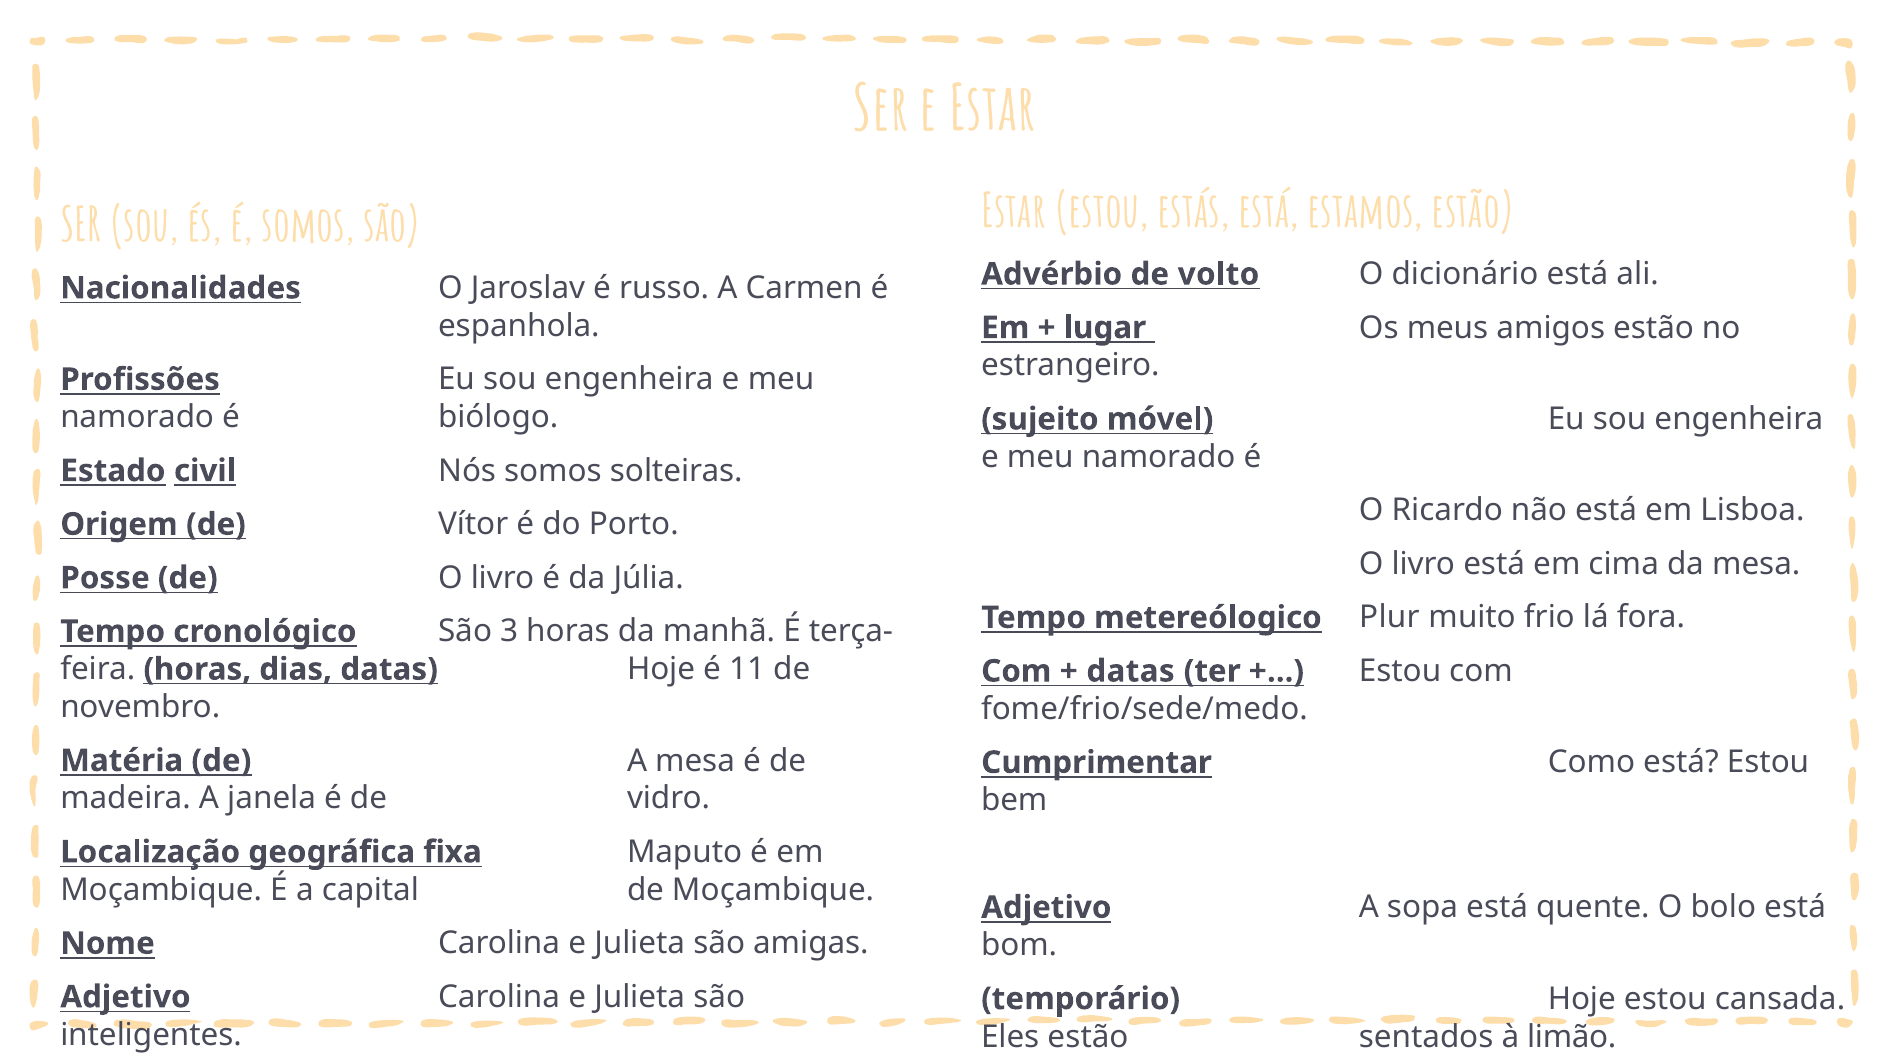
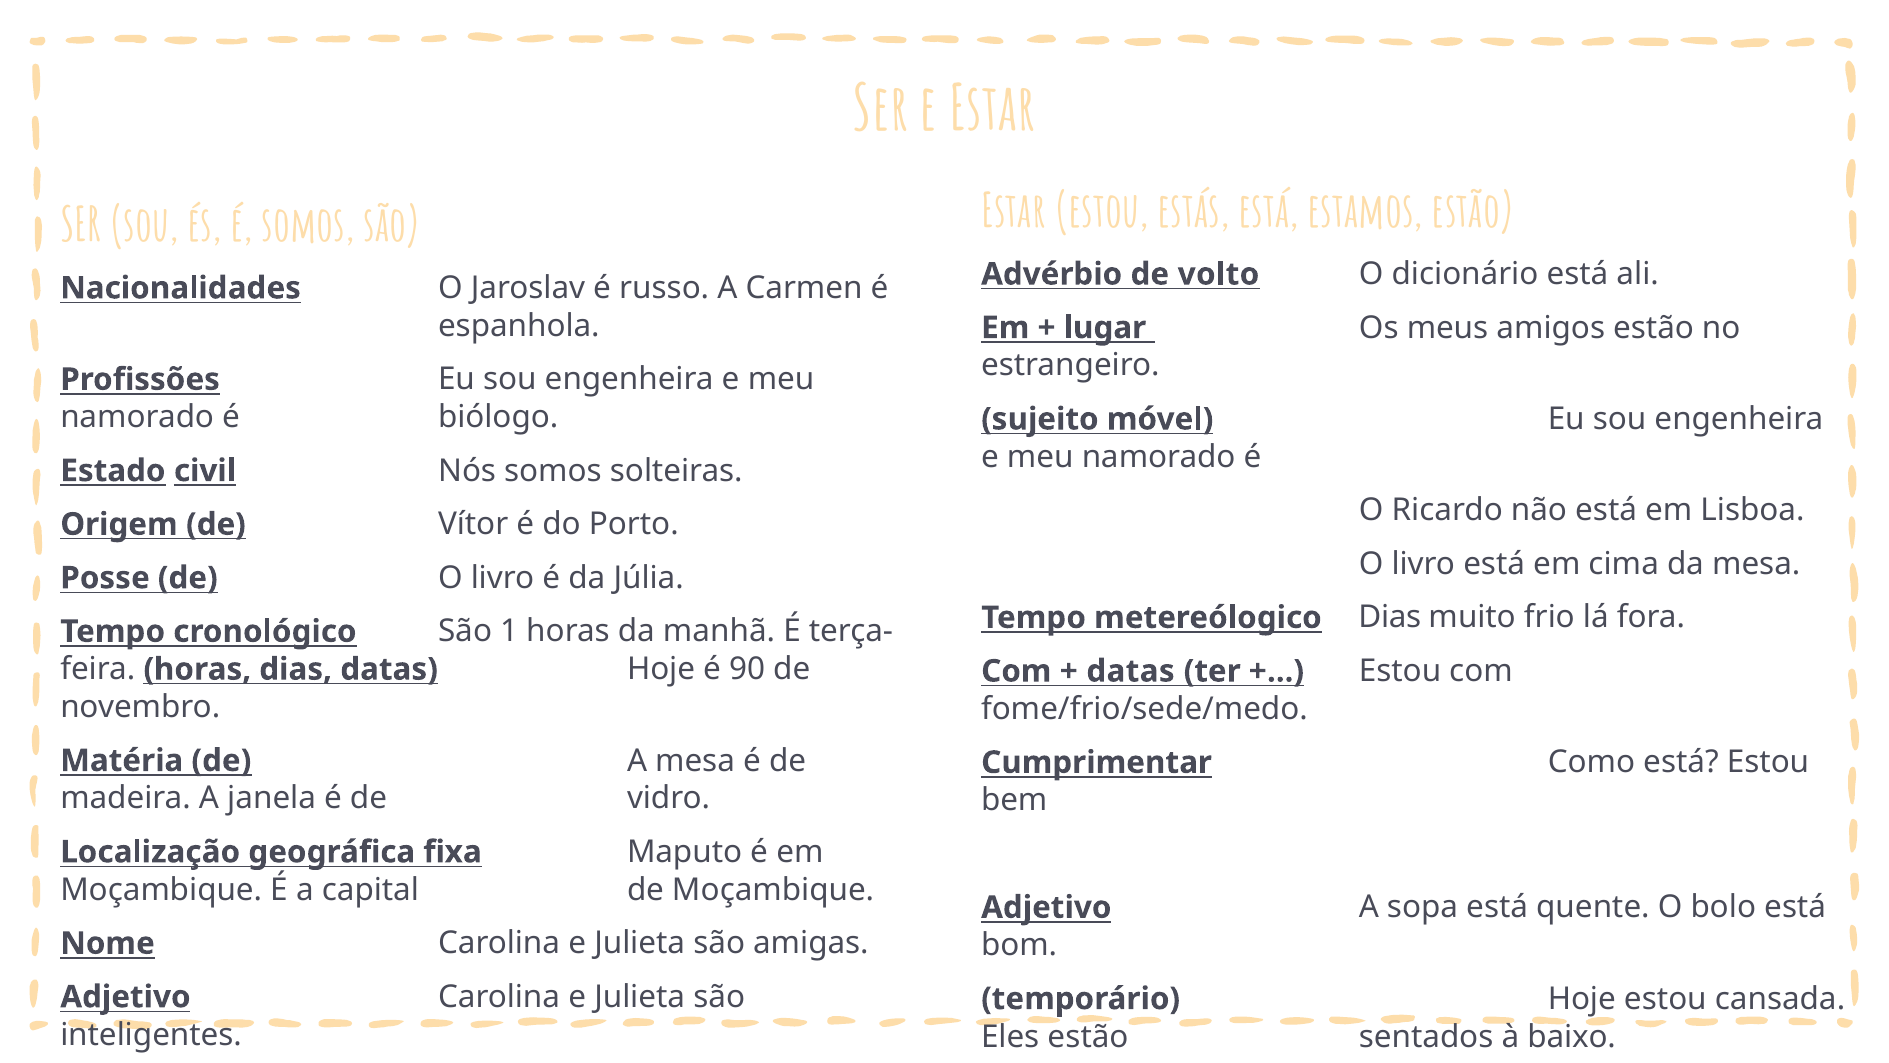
metereólogico Plur: Plur -> Dias
3: 3 -> 1
11: 11 -> 90
limão: limão -> baixo
